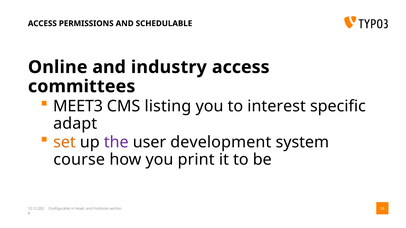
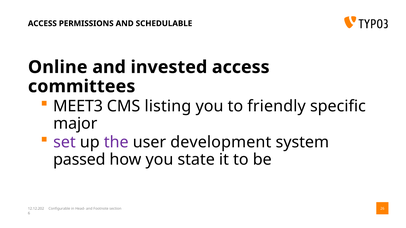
industry: industry -> invested
interest: interest -> friendly
adapt: adapt -> major
set colour: orange -> purple
course: course -> passed
print: print -> state
